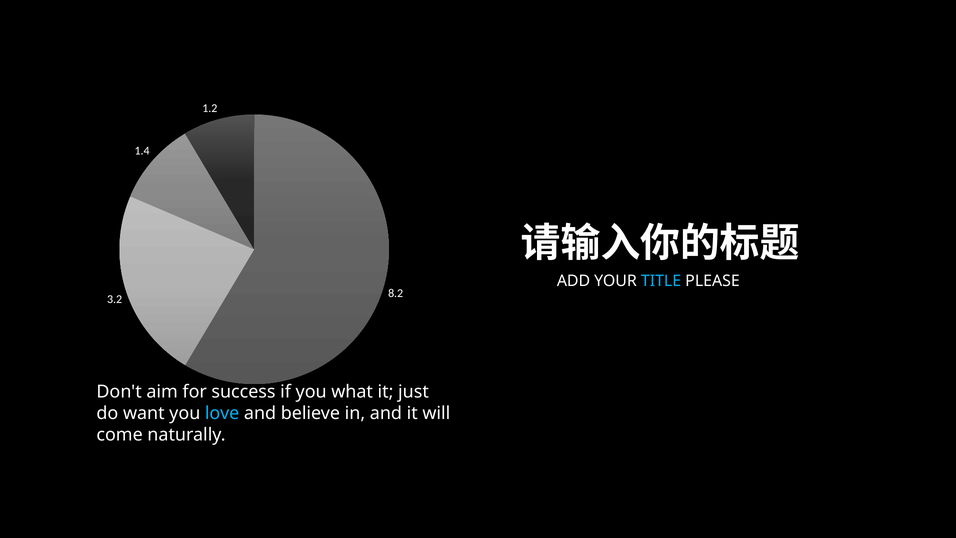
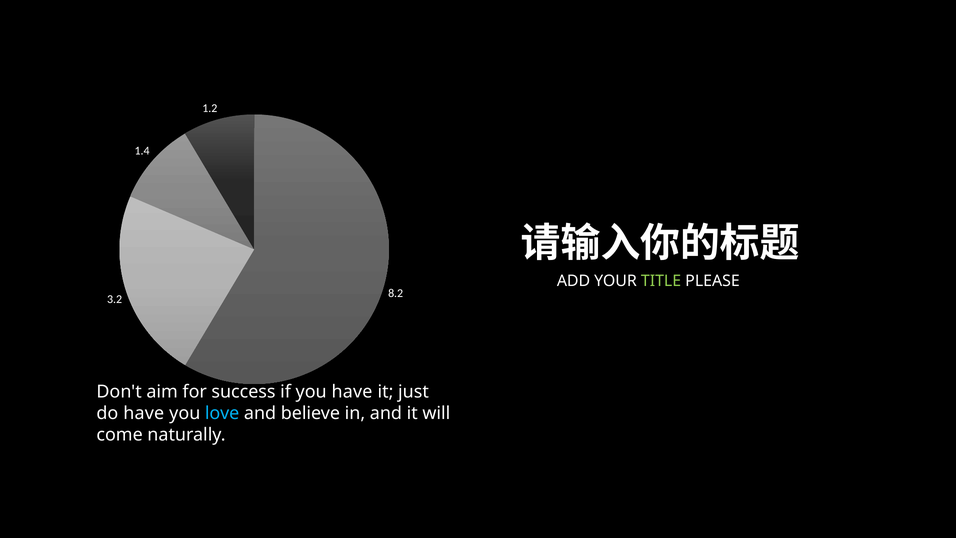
TITLE colour: light blue -> light green
you what: what -> have
do want: want -> have
